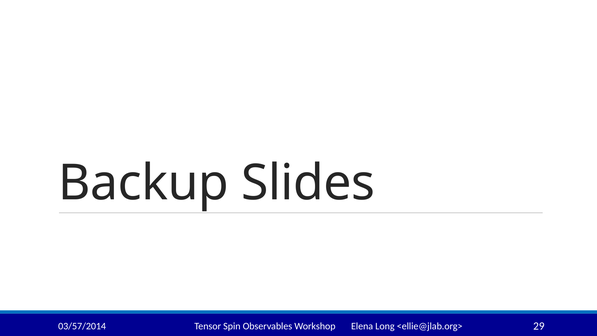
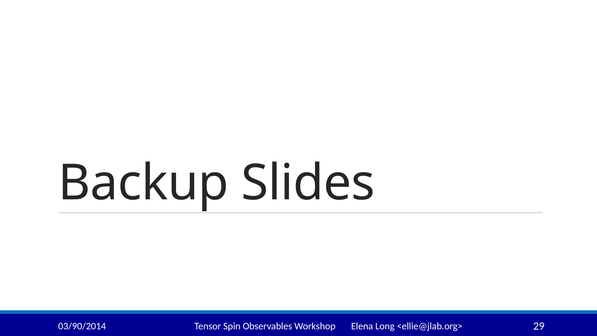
03/57/2014: 03/57/2014 -> 03/90/2014
